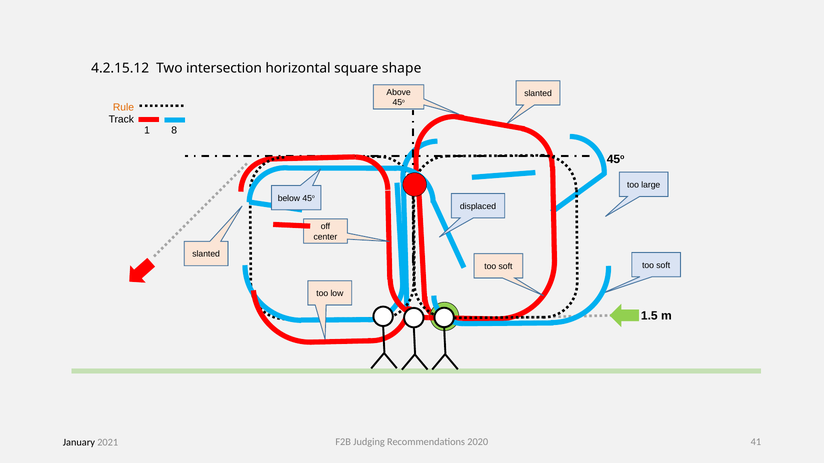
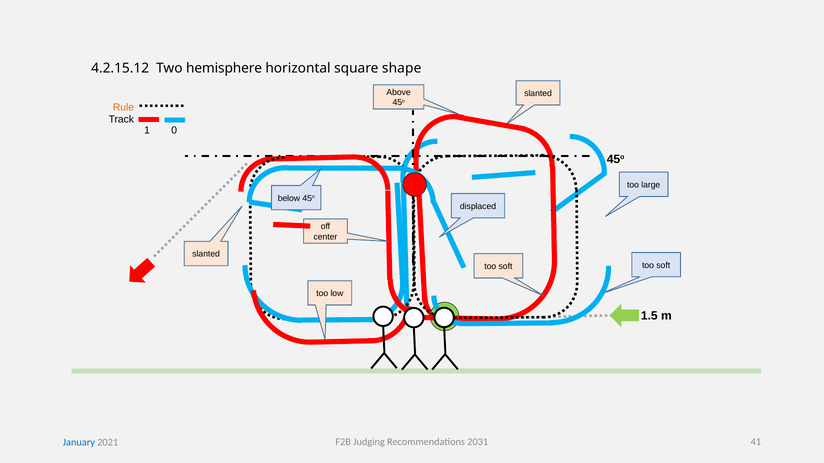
intersection: intersection -> hemisphere
8: 8 -> 0
2020: 2020 -> 2031
January colour: black -> blue
